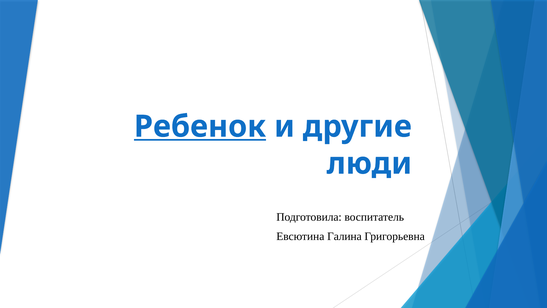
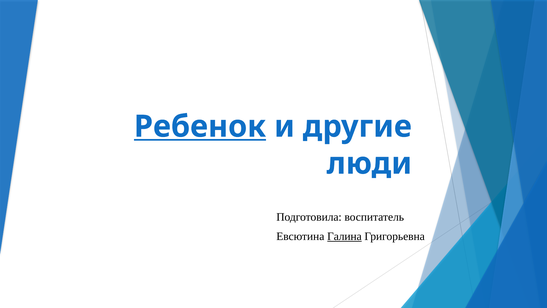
Галина underline: none -> present
